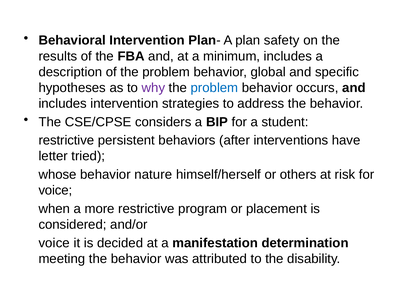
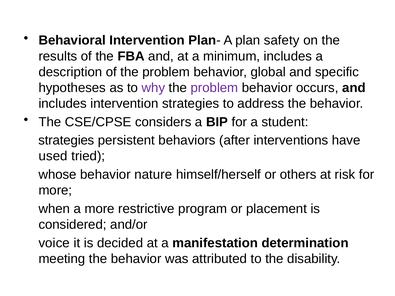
problem at (214, 88) colour: blue -> purple
restrictive at (66, 140): restrictive -> strategies
letter: letter -> used
voice at (55, 191): voice -> more
